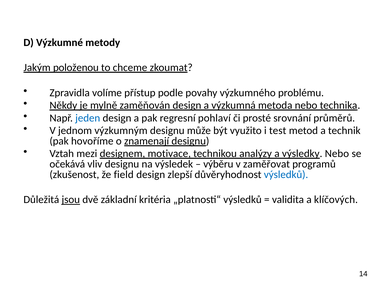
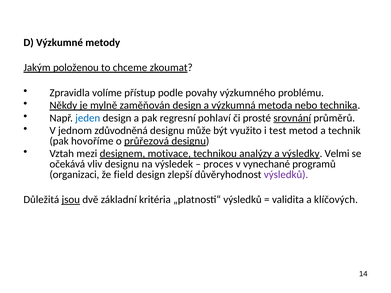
srovnání underline: none -> present
výzkumným: výzkumným -> zdůvodněná
znamenají: znamenají -> průřezová
výsledky Nebo: Nebo -> Velmi
výběru: výběru -> proces
zaměřovat: zaměřovat -> vynechané
zkušenost: zkušenost -> organizaci
výsledků at (286, 175) colour: blue -> purple
